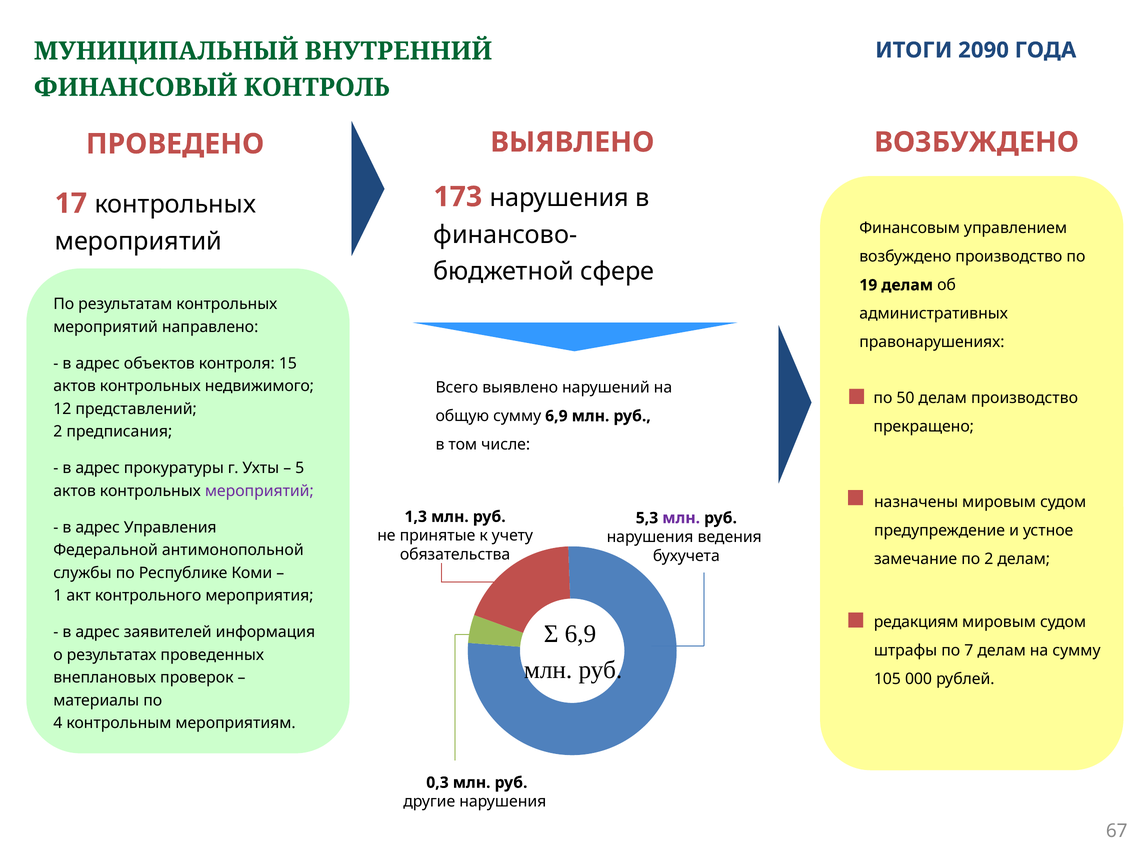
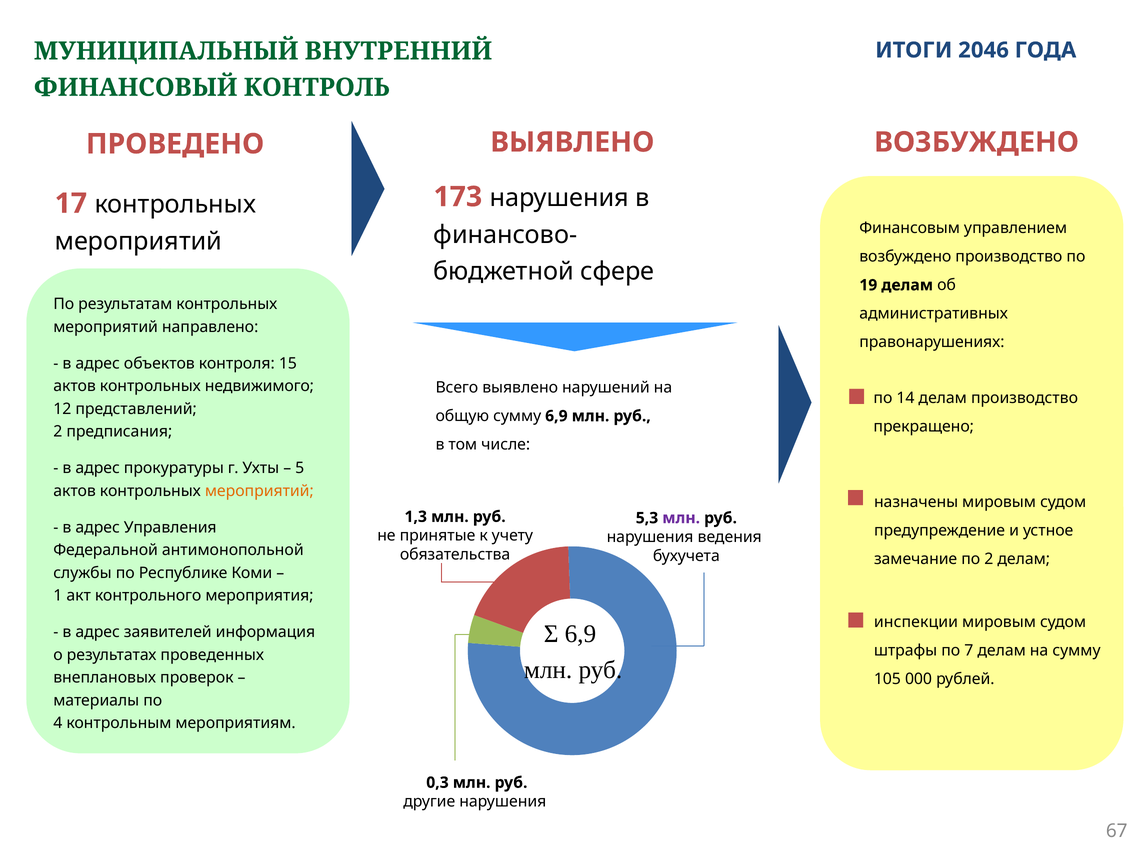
2090: 2090 -> 2046
50: 50 -> 14
мероприятий at (259, 491) colour: purple -> orange
редакциям: редакциям -> инспекции
